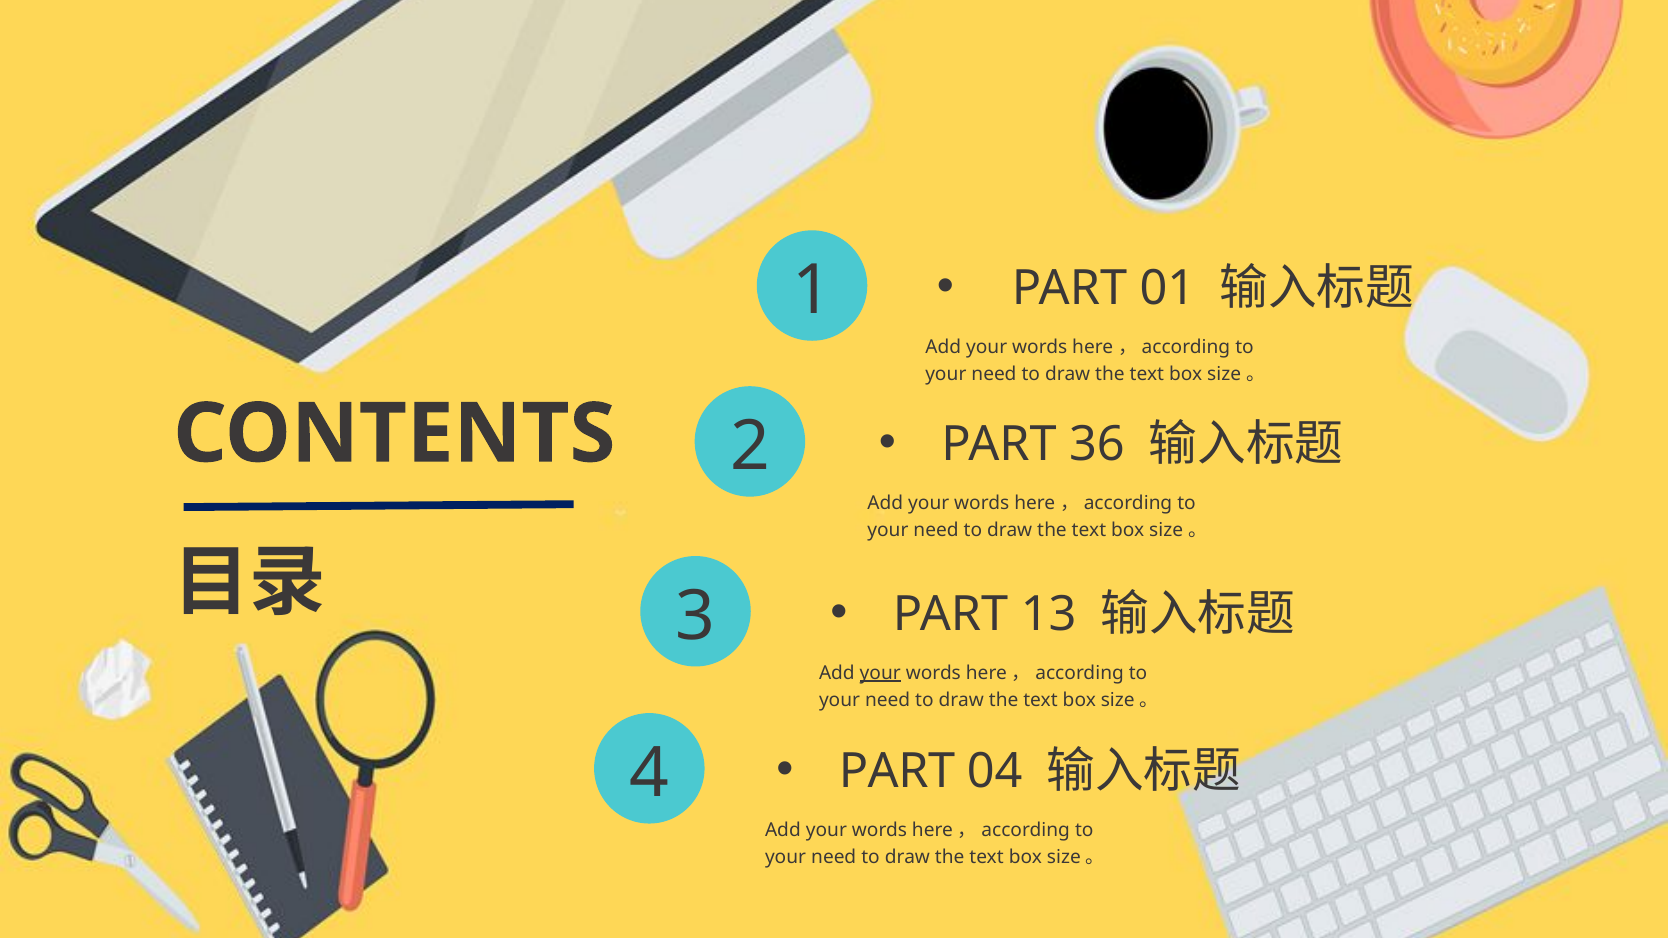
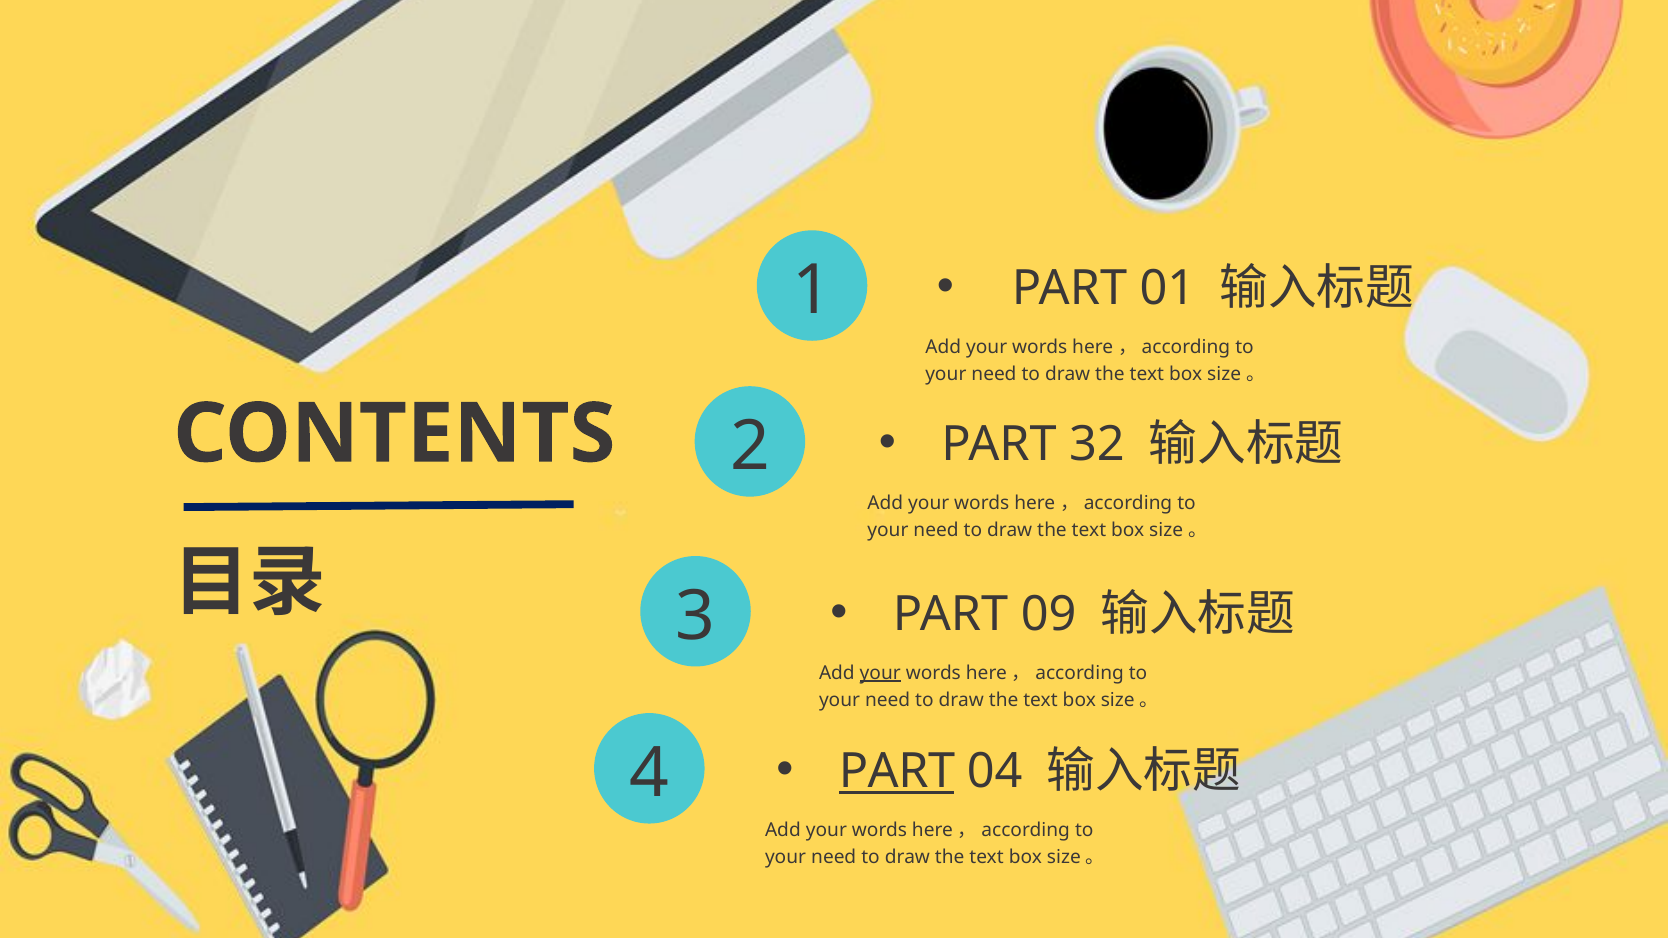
36: 36 -> 32
13: 13 -> 09
PART at (897, 771) underline: none -> present
